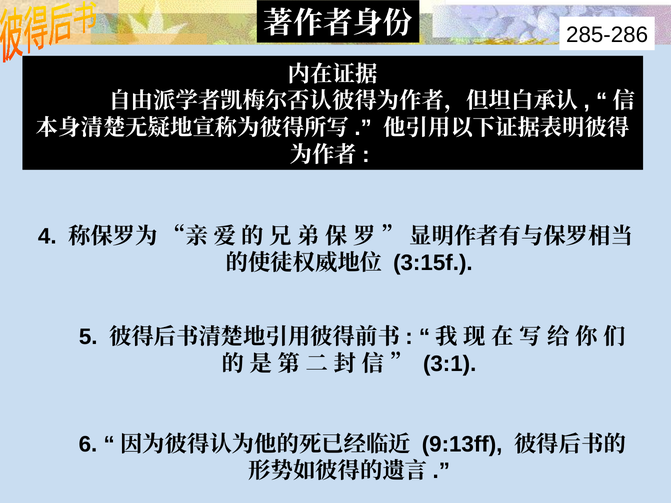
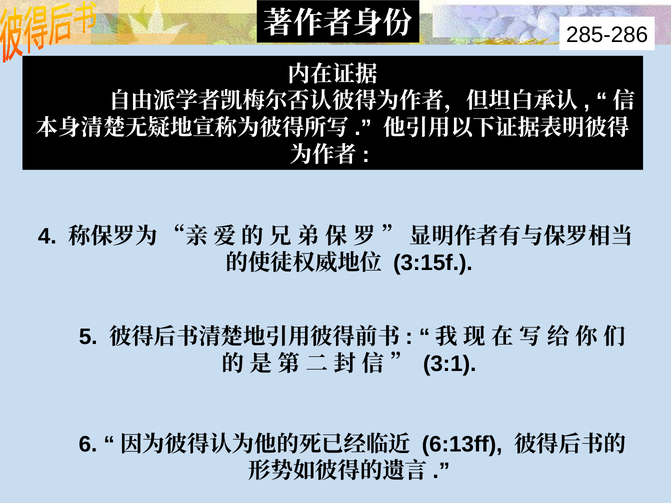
9:13ff: 9:13ff -> 6:13ff
